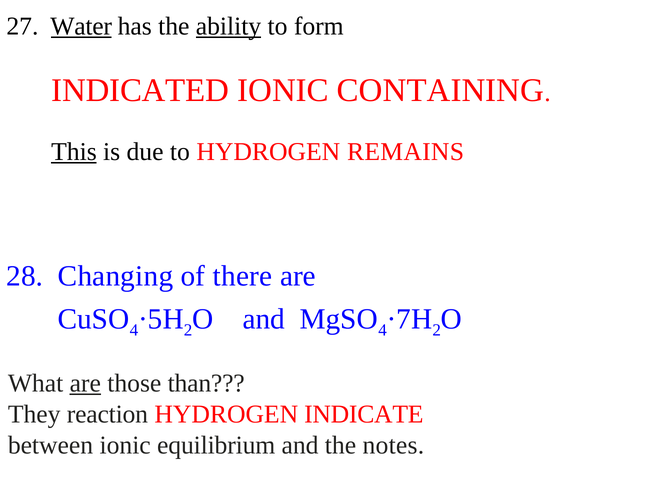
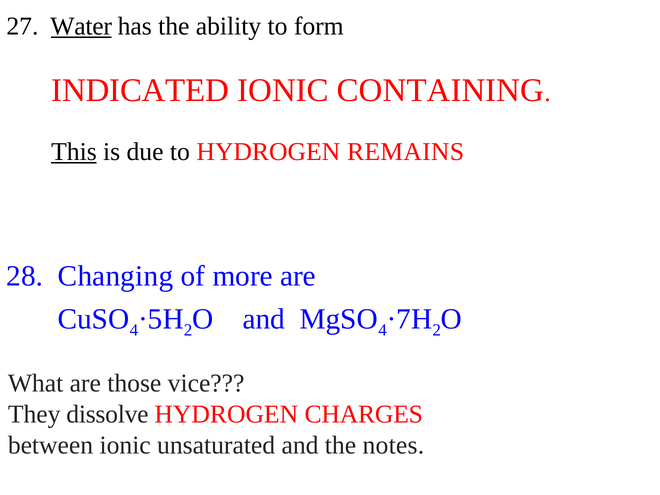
ability underline: present -> none
there: there -> more
are at (85, 383) underline: present -> none
than: than -> vice
reaction: reaction -> dissolve
INDICATE: INDICATE -> CHARGES
equilibrium: equilibrium -> unsaturated
